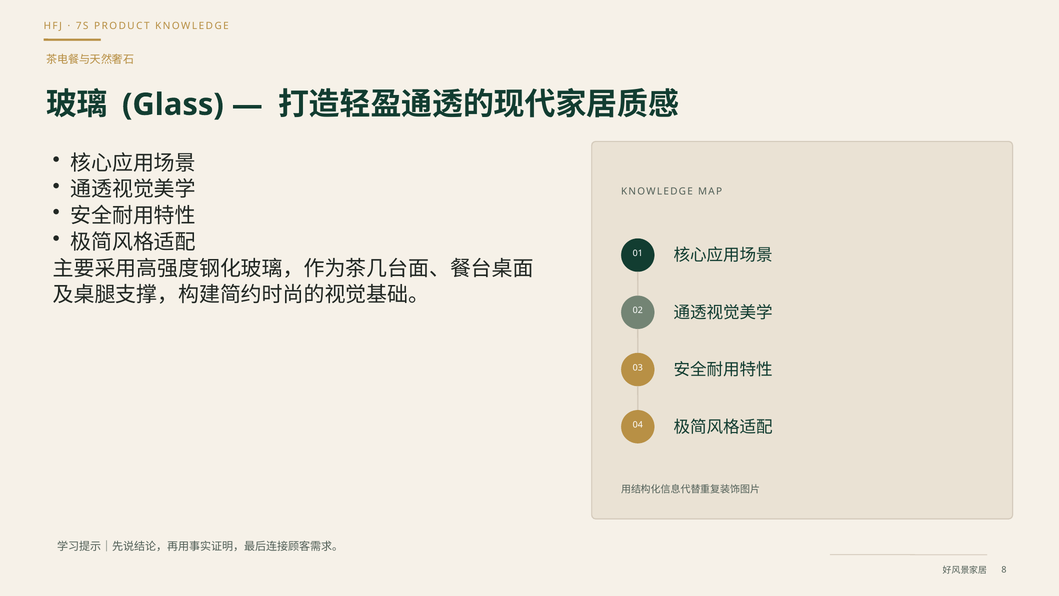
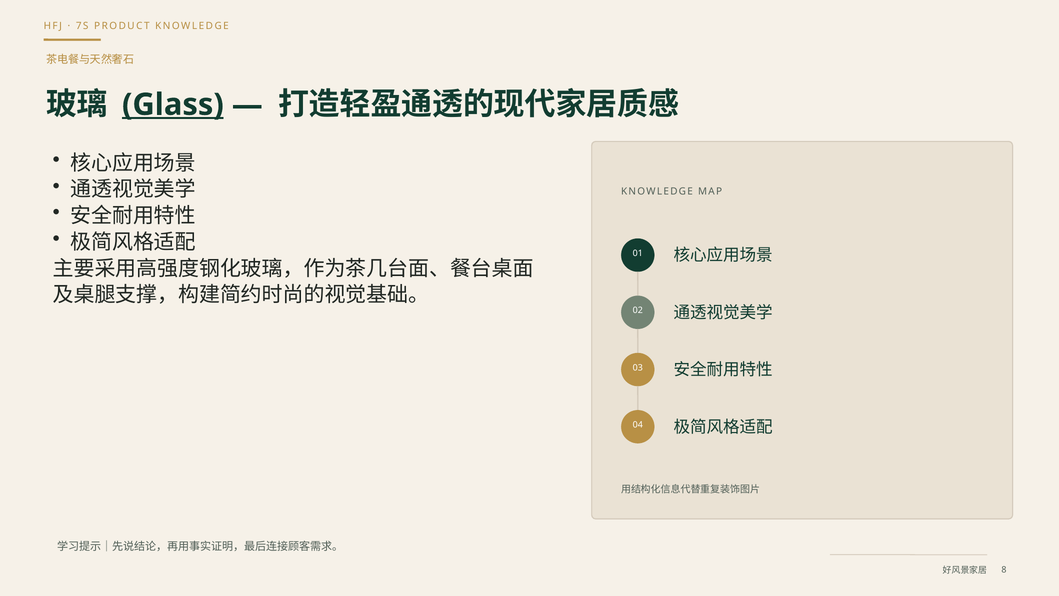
Glass underline: none -> present
